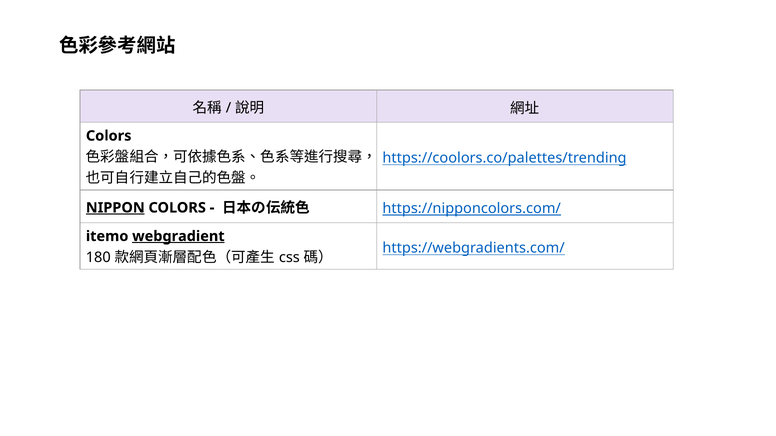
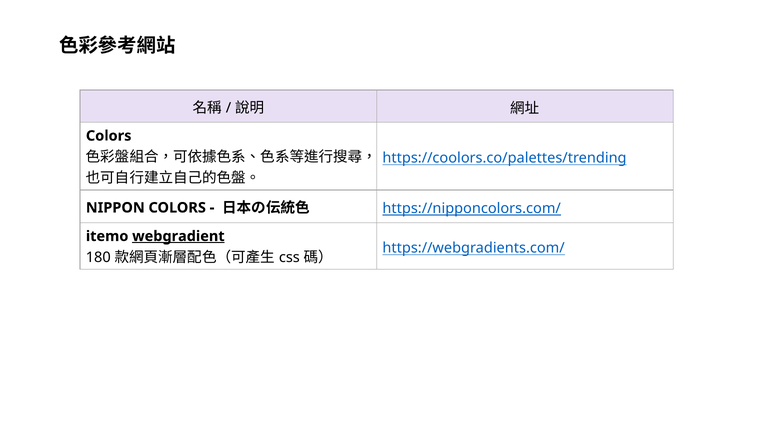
NIPPON underline: present -> none
